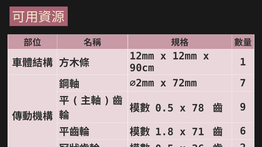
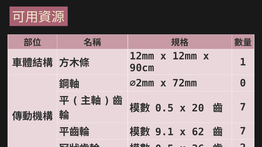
7: 7 -> 0
78: 78 -> 20
9 at (243, 107): 9 -> 7
1.8: 1.8 -> 9.1
71: 71 -> 62
6 at (243, 131): 6 -> 7
